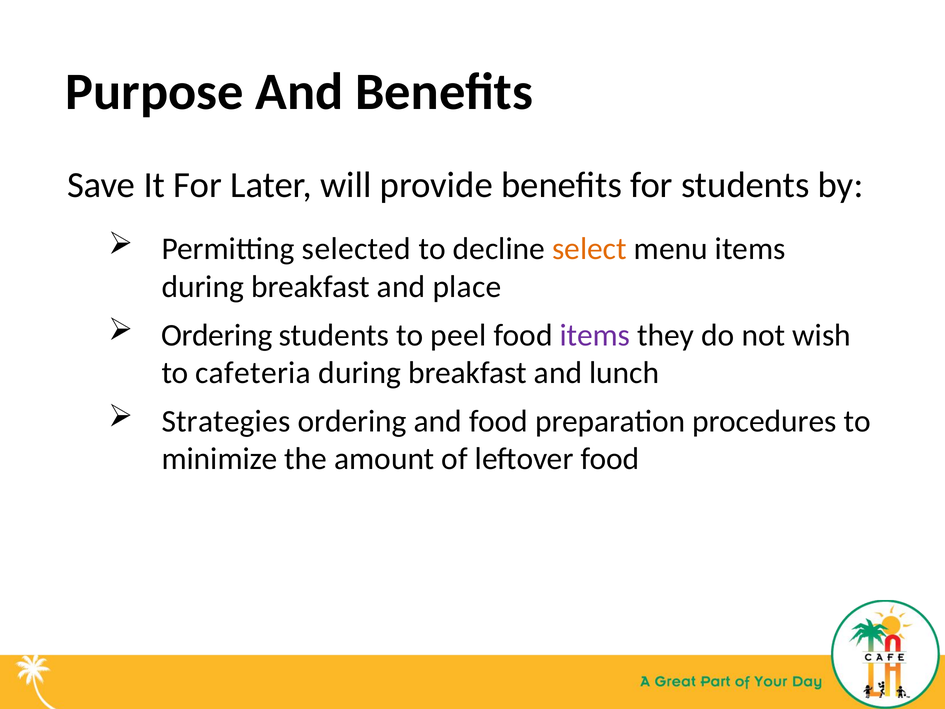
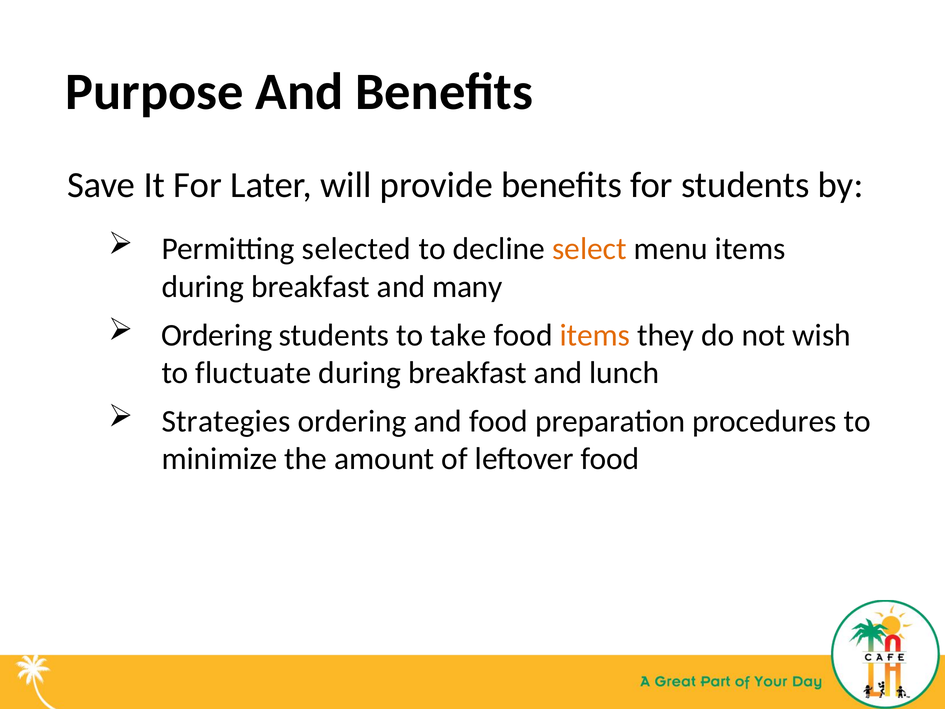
place: place -> many
peel: peel -> take
items at (595, 335) colour: purple -> orange
cafeteria: cafeteria -> fluctuate
